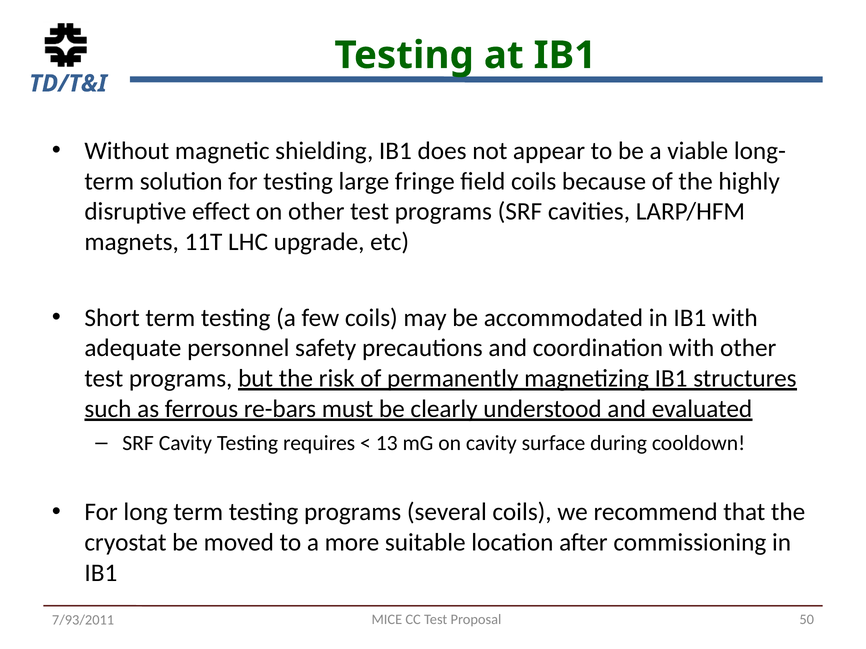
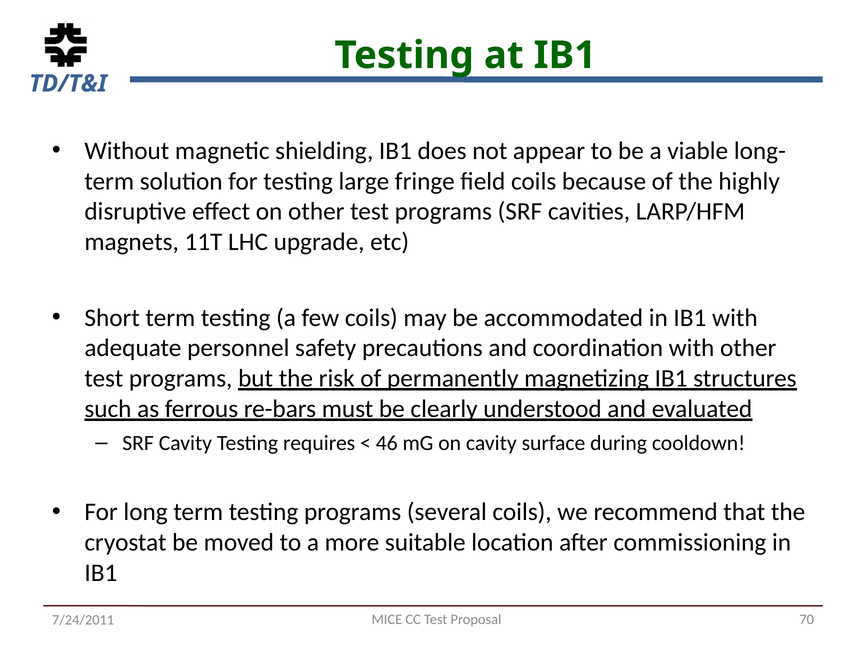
13: 13 -> 46
50: 50 -> 70
7/93/2011: 7/93/2011 -> 7/24/2011
